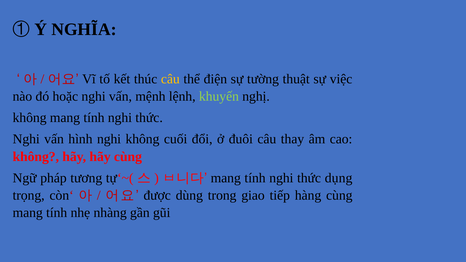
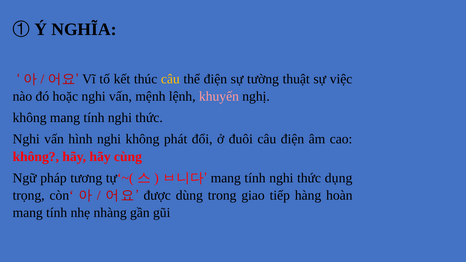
khuyến colour: light green -> pink
cuối: cuối -> phát
câu thay: thay -> điện
hàng cùng: cùng -> hoàn
